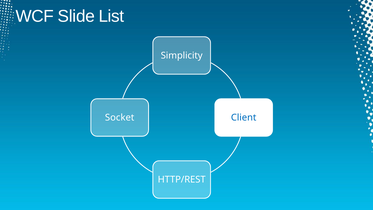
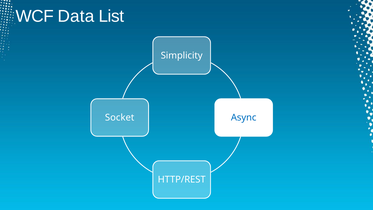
Slide: Slide -> Data
Client: Client -> Async
